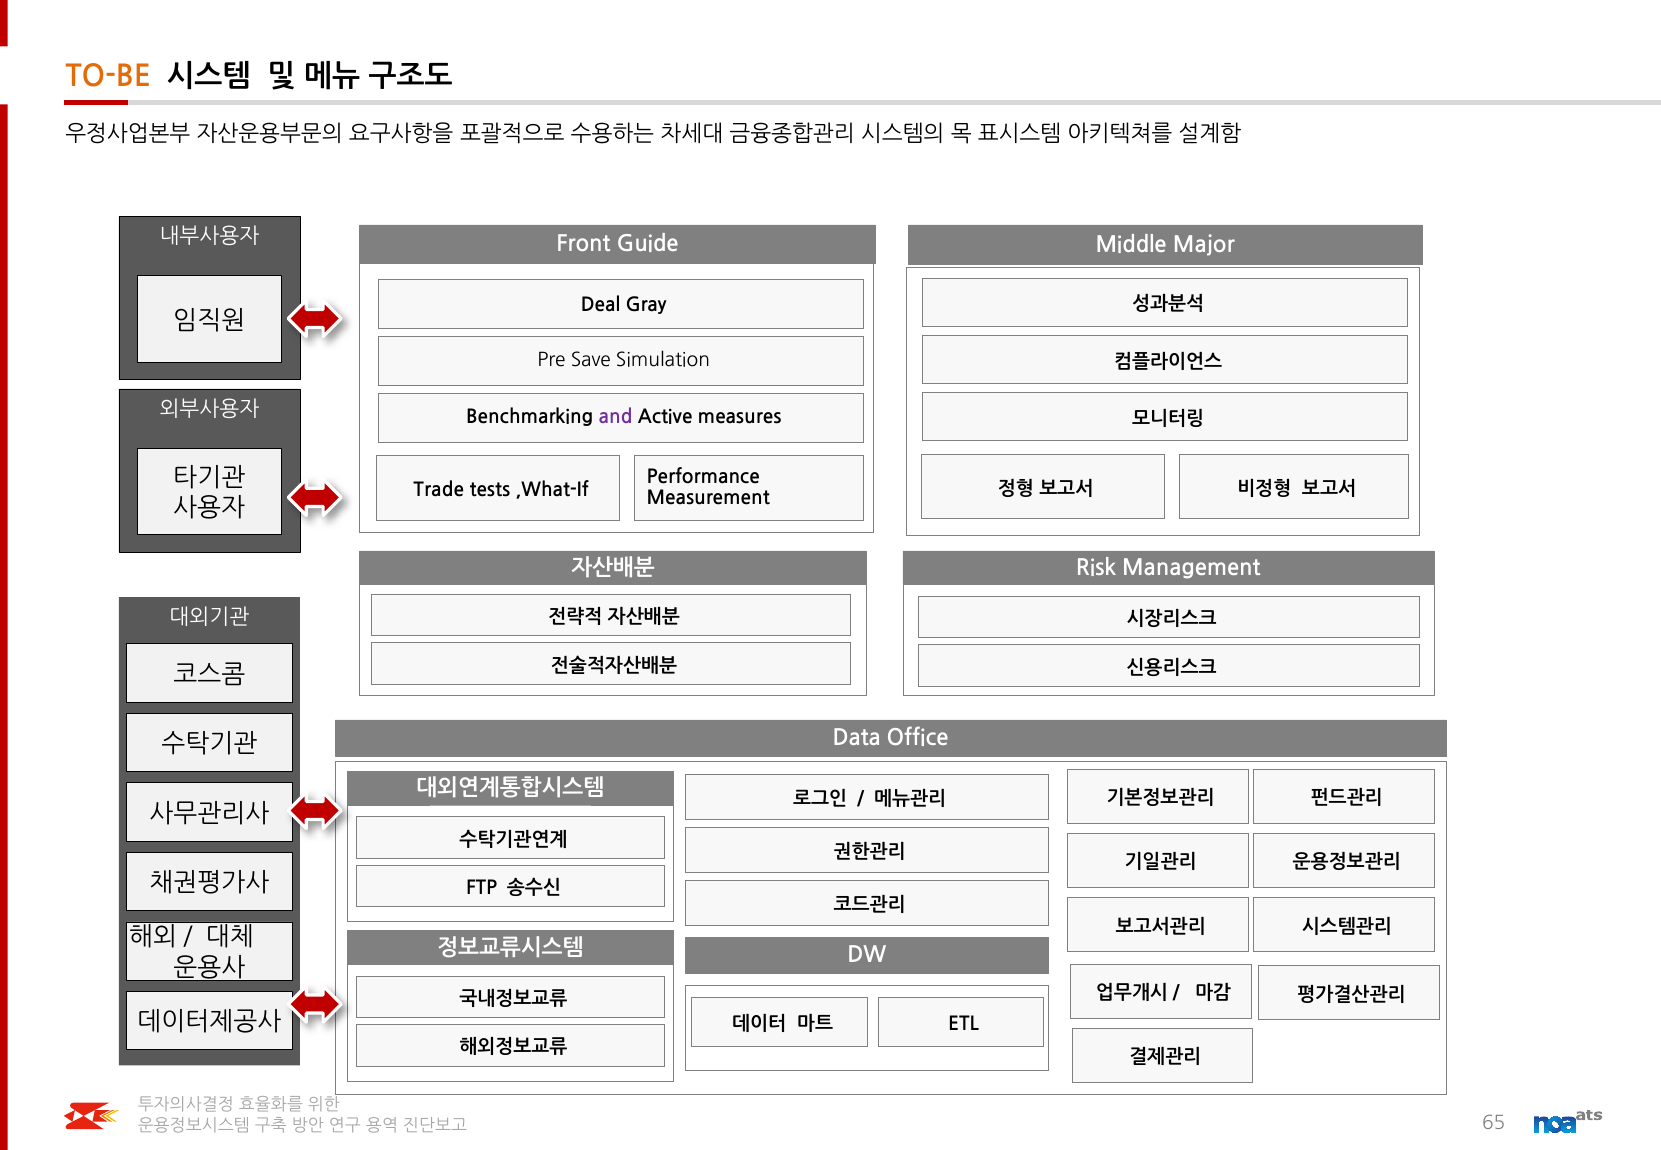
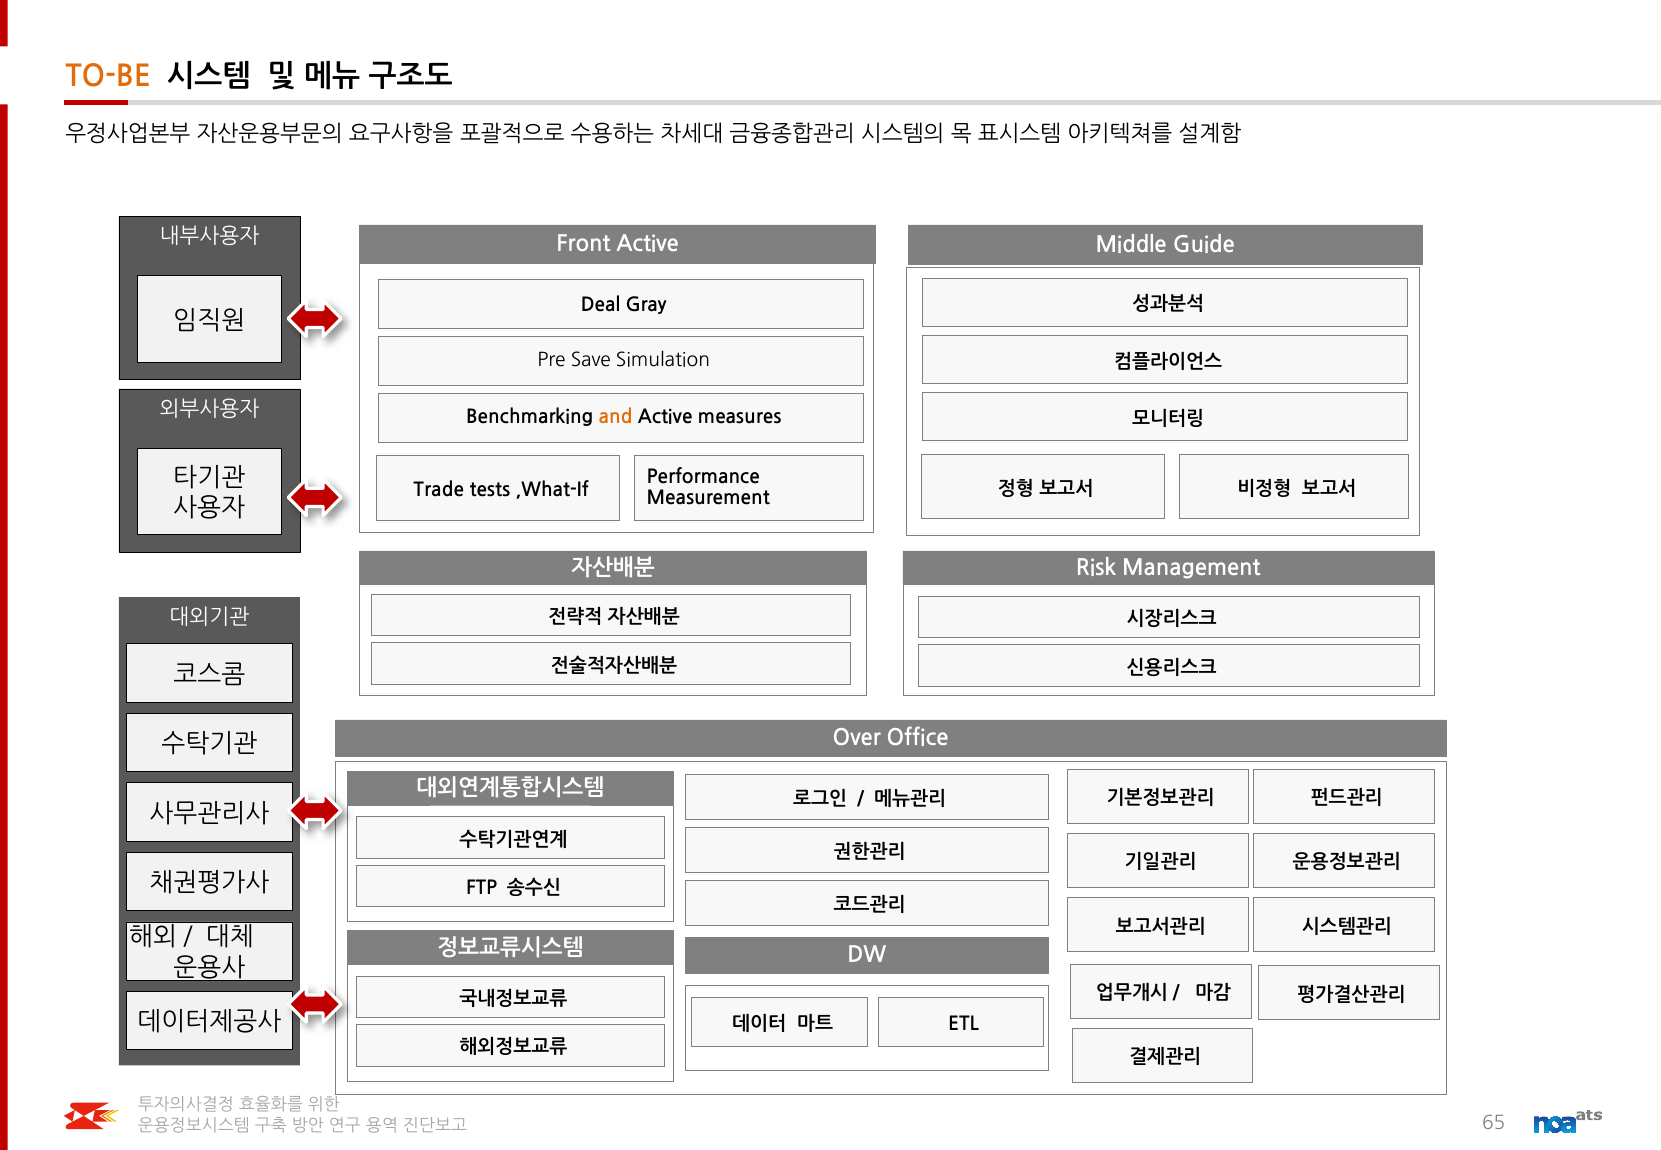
Front Guide: Guide -> Active
Major: Major -> Guide
and colour: purple -> orange
Data: Data -> Over
